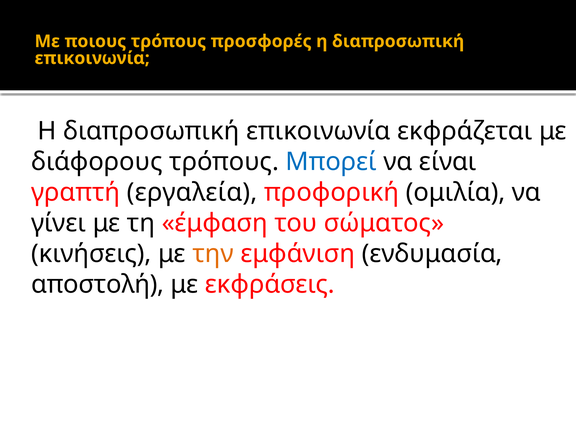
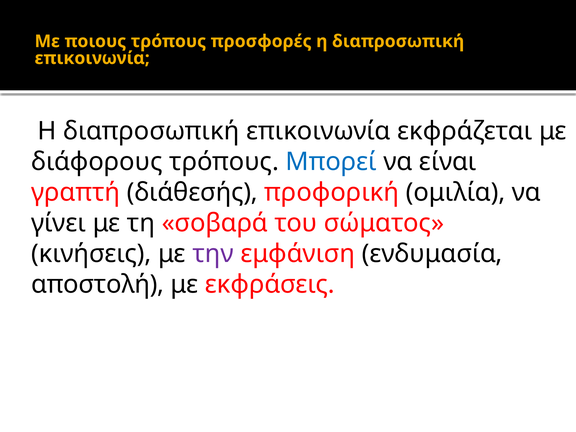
εργαλεία: εργαλεία -> διάθεσής
έμφαση: έμφαση -> σοβαρά
την colour: orange -> purple
